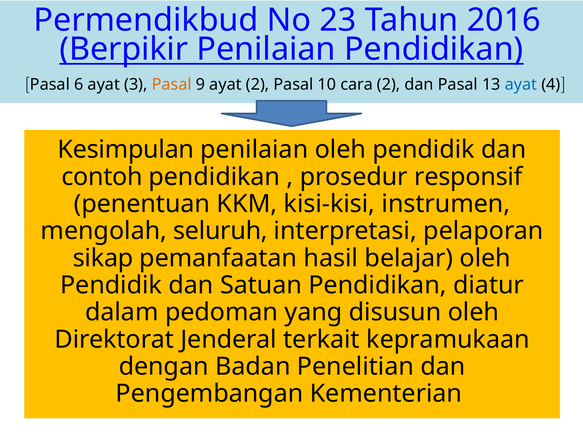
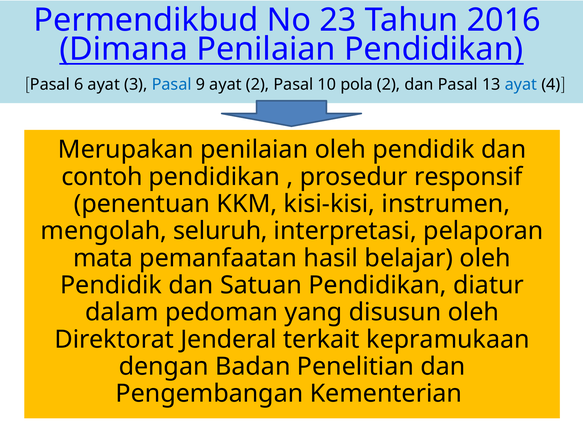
Berpikir: Berpikir -> Dimana
Pasal at (172, 84) colour: orange -> blue
cara: cara -> pola
Kesimpulan: Kesimpulan -> Merupakan
sikap: sikap -> mata
